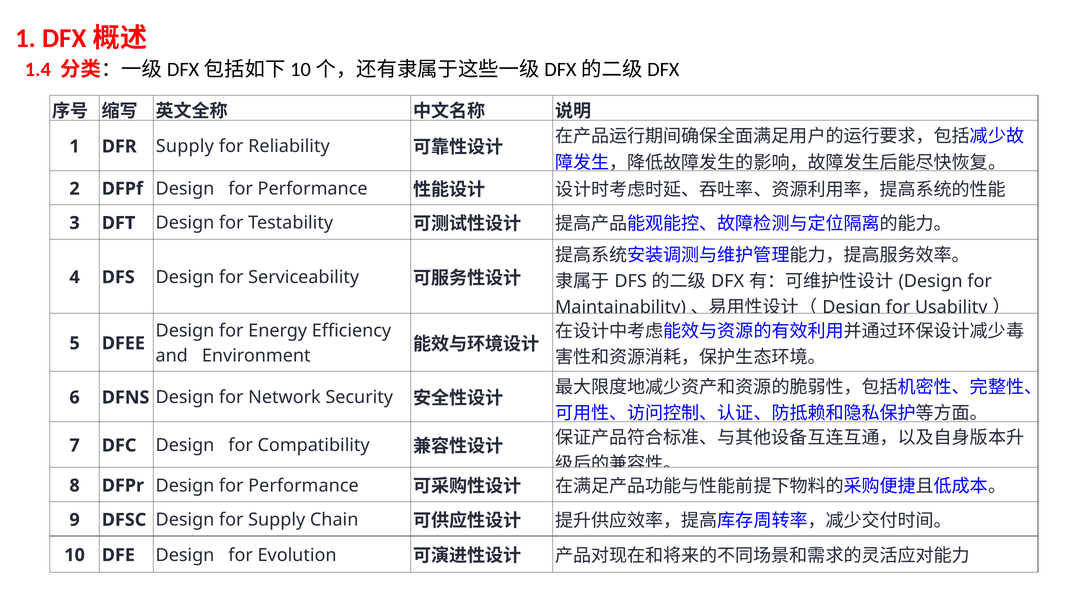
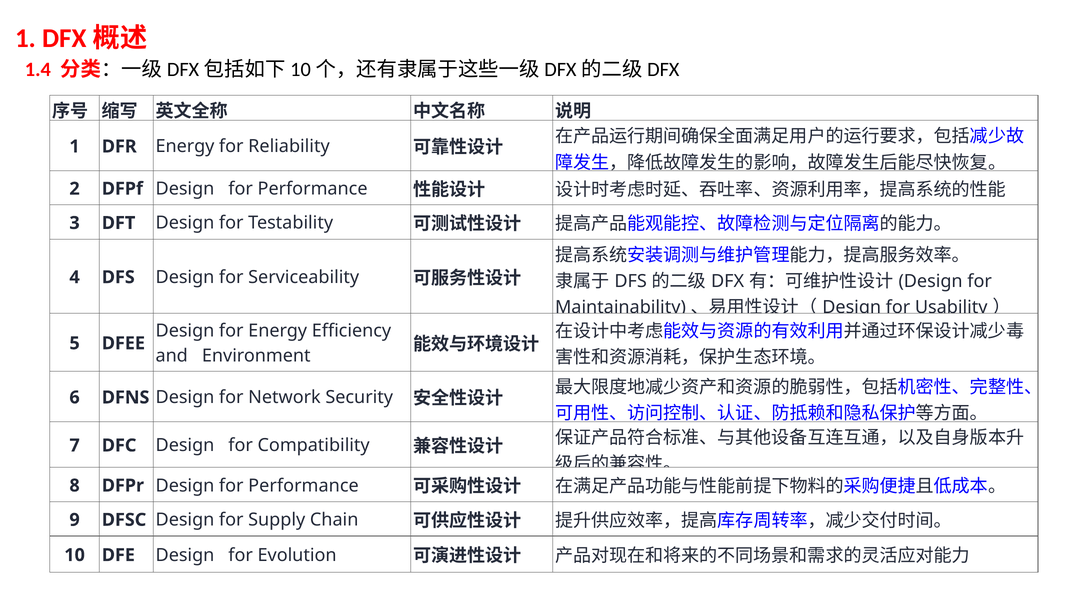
DFR Supply: Supply -> Energy
